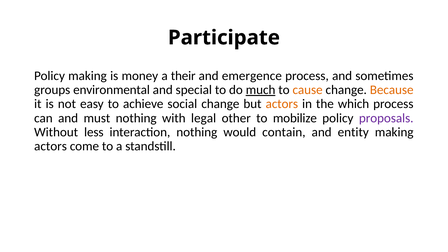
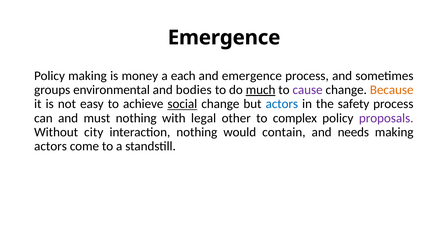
Participate at (224, 38): Participate -> Emergence
their: their -> each
special: special -> bodies
cause colour: orange -> purple
social underline: none -> present
actors at (282, 104) colour: orange -> blue
which: which -> safety
mobilize: mobilize -> complex
less: less -> city
entity: entity -> needs
